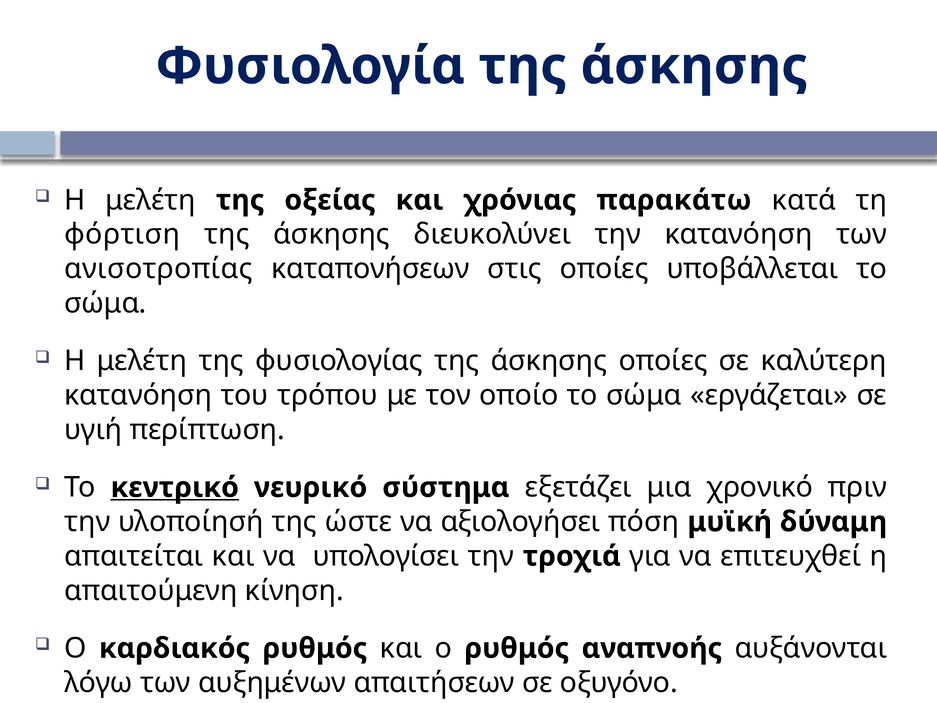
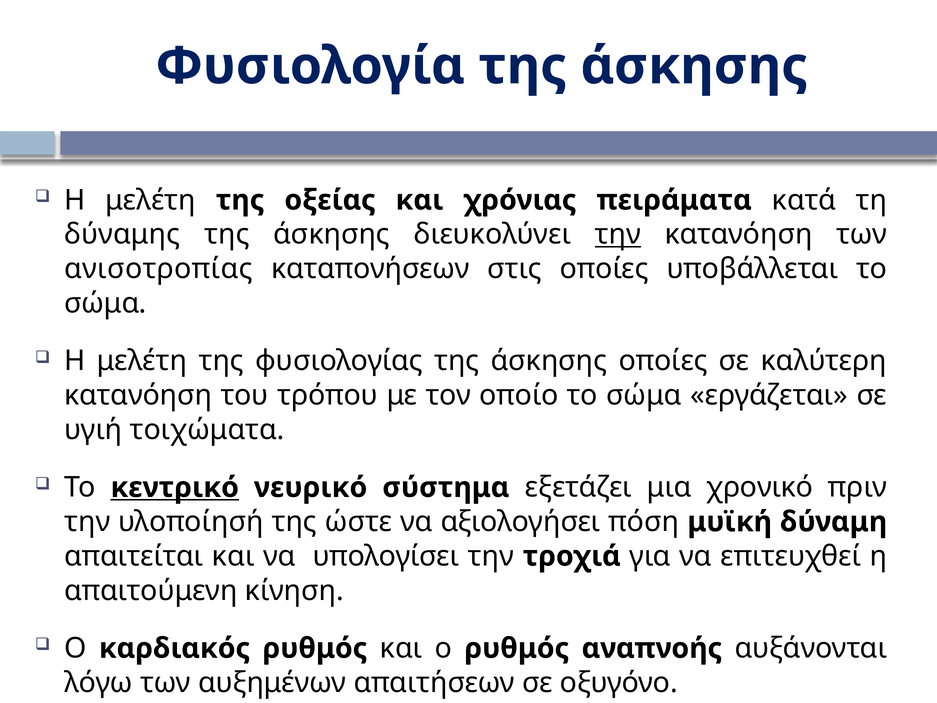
παρακάτω: παρακάτω -> πειράματα
φόρτιση: φόρτιση -> δύναμης
την at (618, 234) underline: none -> present
περίπτωση: περίπτωση -> τοιχώματα
